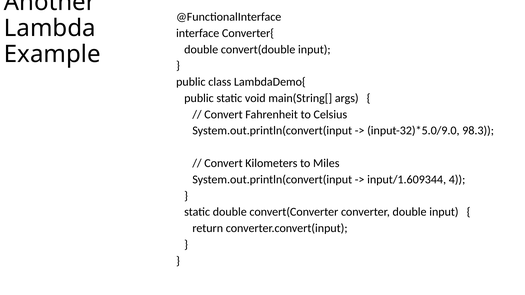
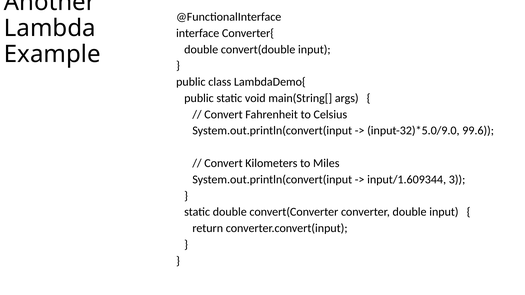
98.3: 98.3 -> 99.6
4: 4 -> 3
